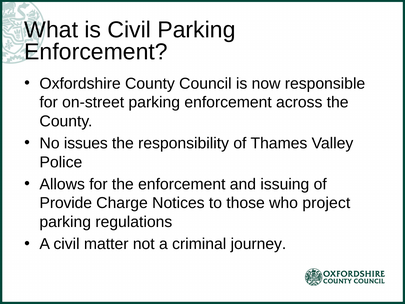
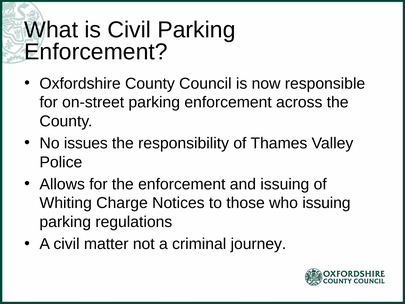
Provide: Provide -> Whiting
who project: project -> issuing
